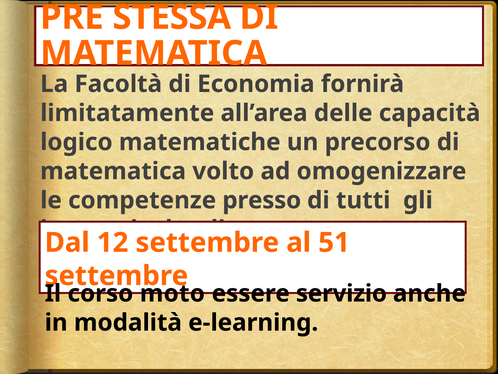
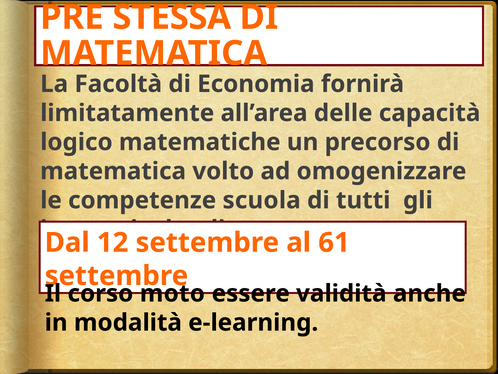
presso: presso -> scuola
51: 51 -> 61
servizio: servizio -> validità
